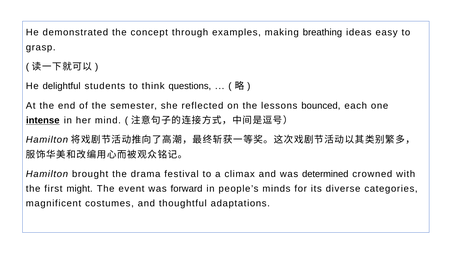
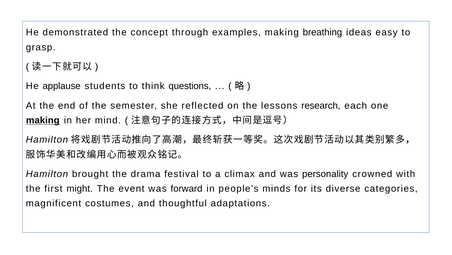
delightful: delightful -> applause
bounced: bounced -> research
intense at (43, 120): intense -> making
determined: determined -> personality
